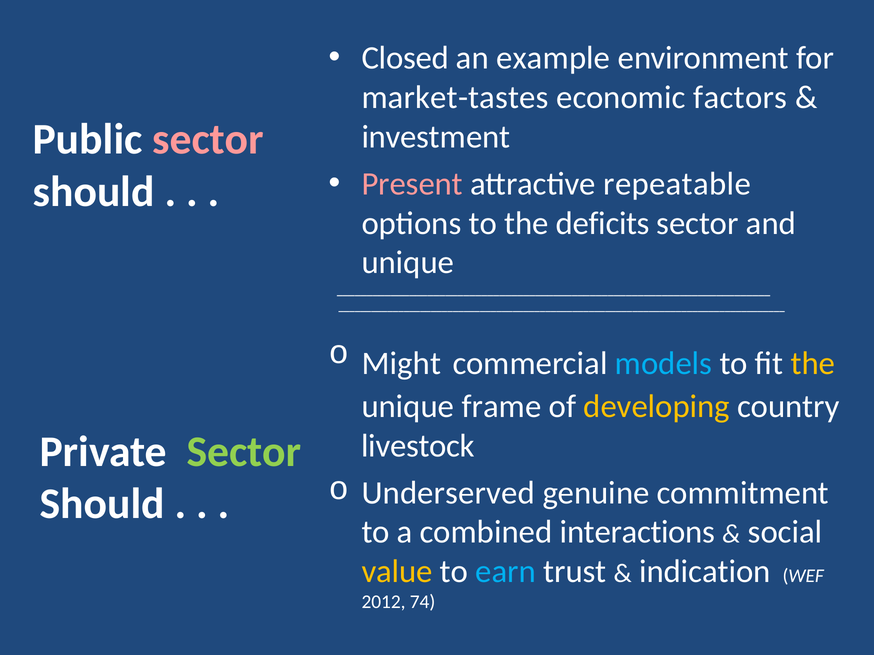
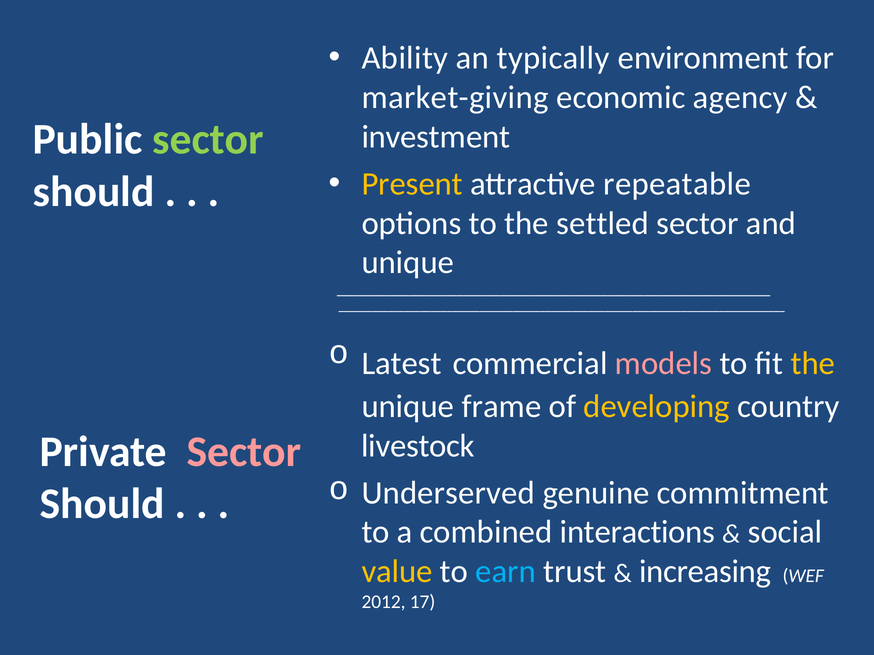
Closed: Closed -> Ability
example: example -> typically
market-tastes: market-tastes -> market-giving
factors: factors -> agency
sector at (208, 140) colour: pink -> light green
Present colour: pink -> yellow
deficits: deficits -> settled
Might: Might -> Latest
models colour: light blue -> pink
Sector at (244, 452) colour: light green -> pink
indication: indication -> increasing
74: 74 -> 17
